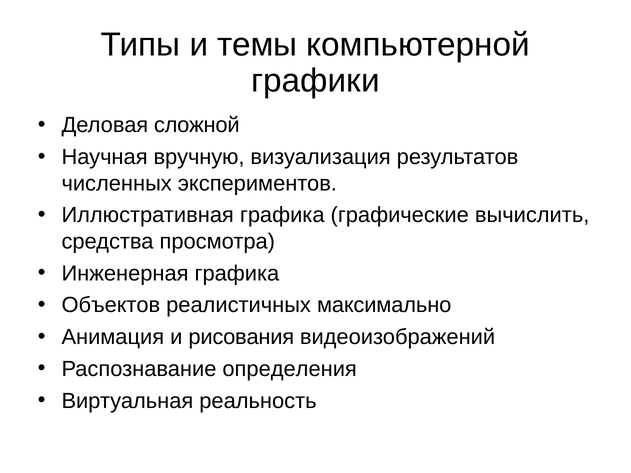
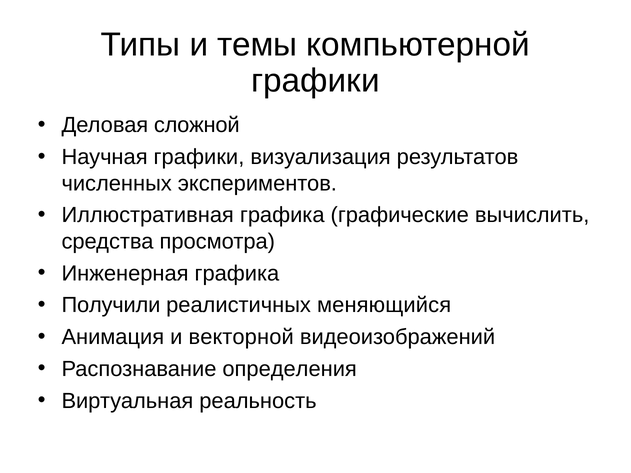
Научная вручную: вручную -> графики
Объектов: Объектов -> Получили
максимально: максимально -> меняющийся
рисования: рисования -> векторной
